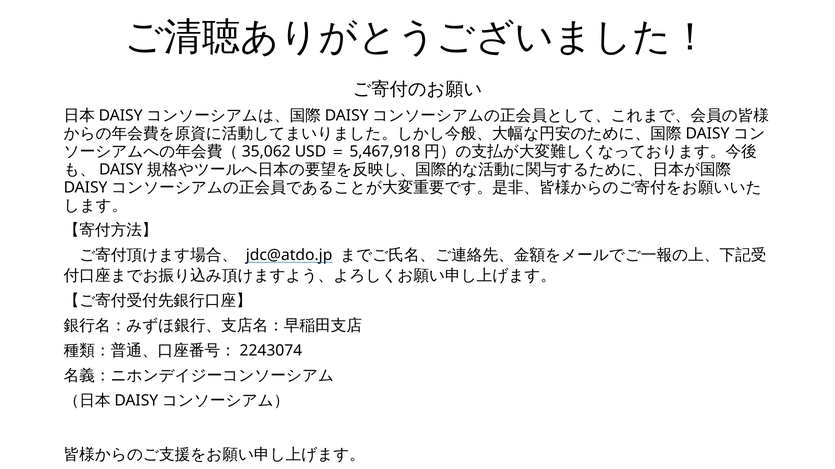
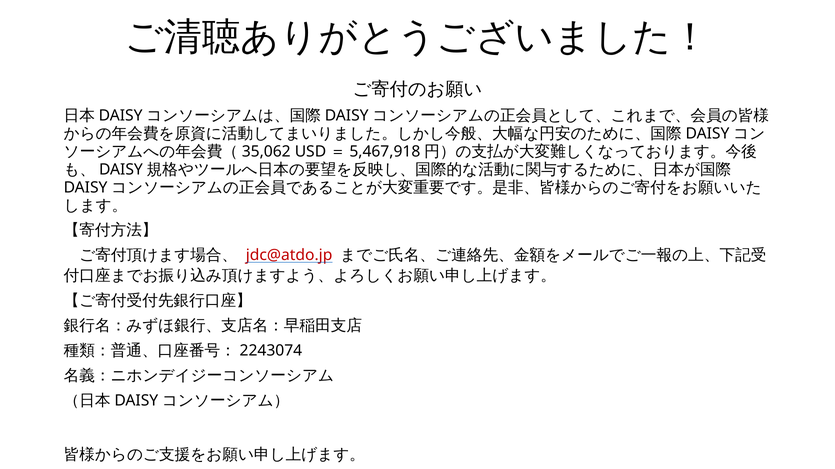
jdc@atdo.jp colour: black -> red
